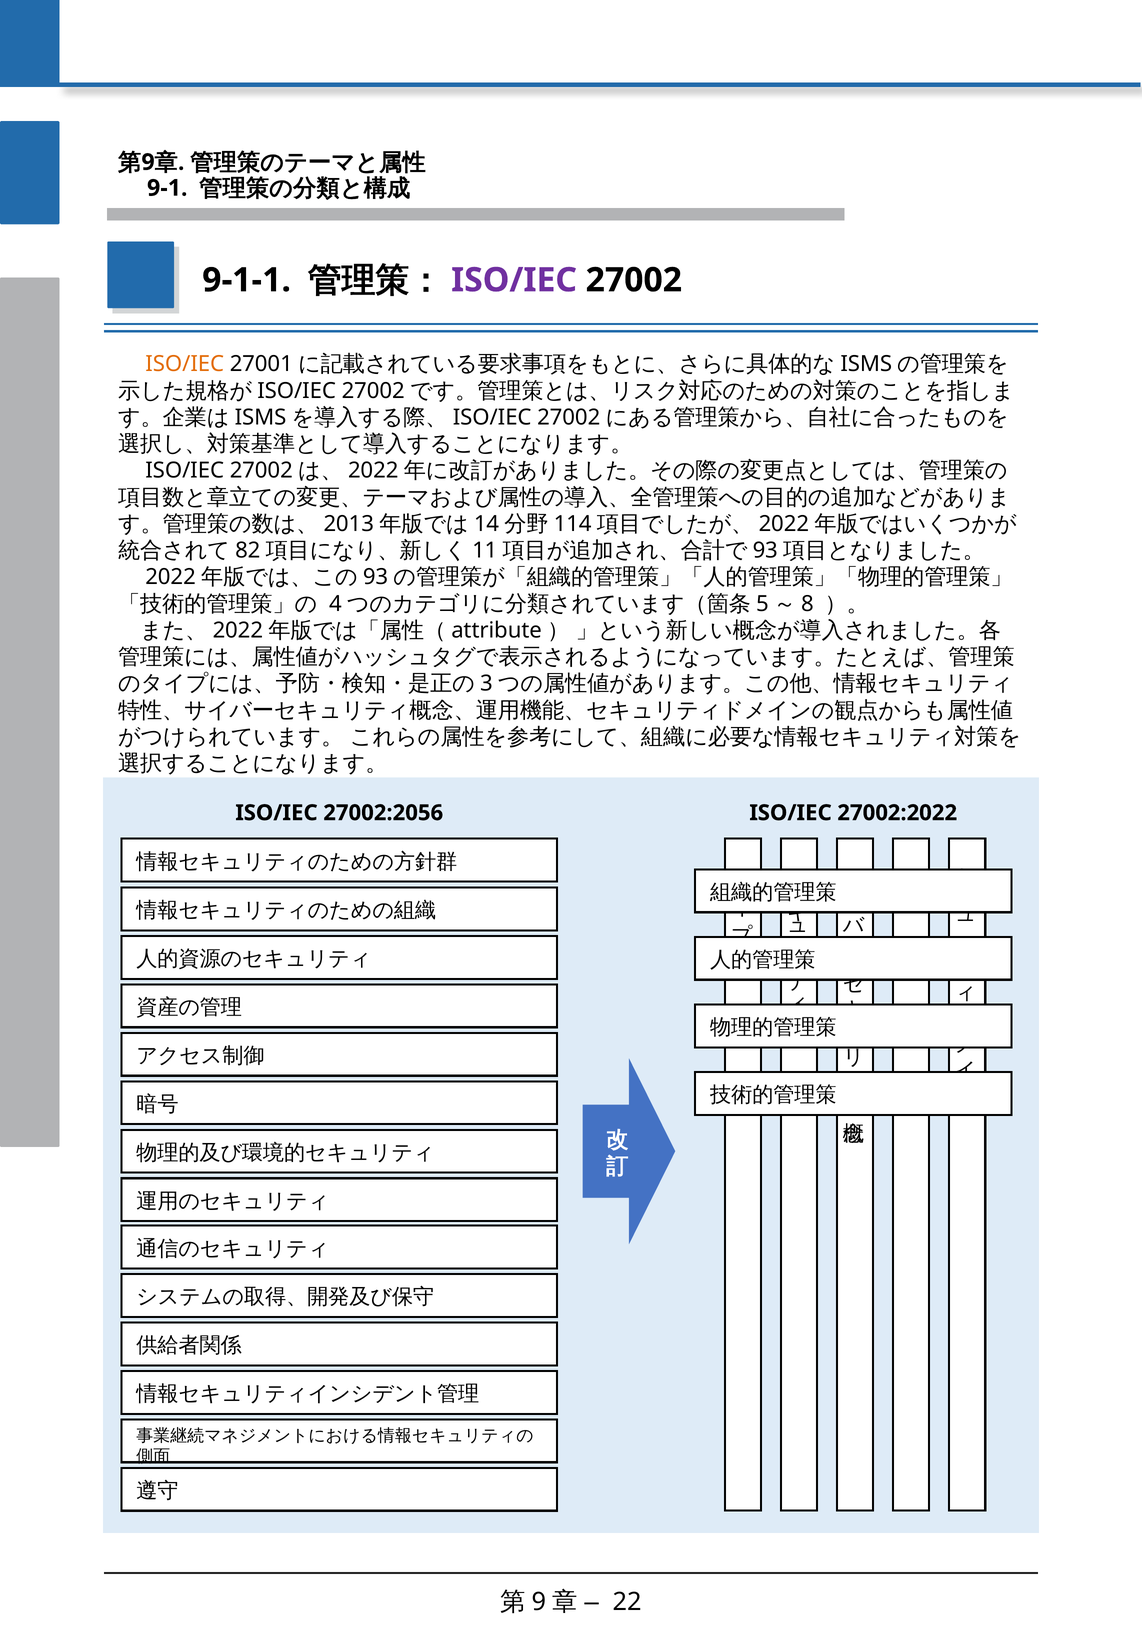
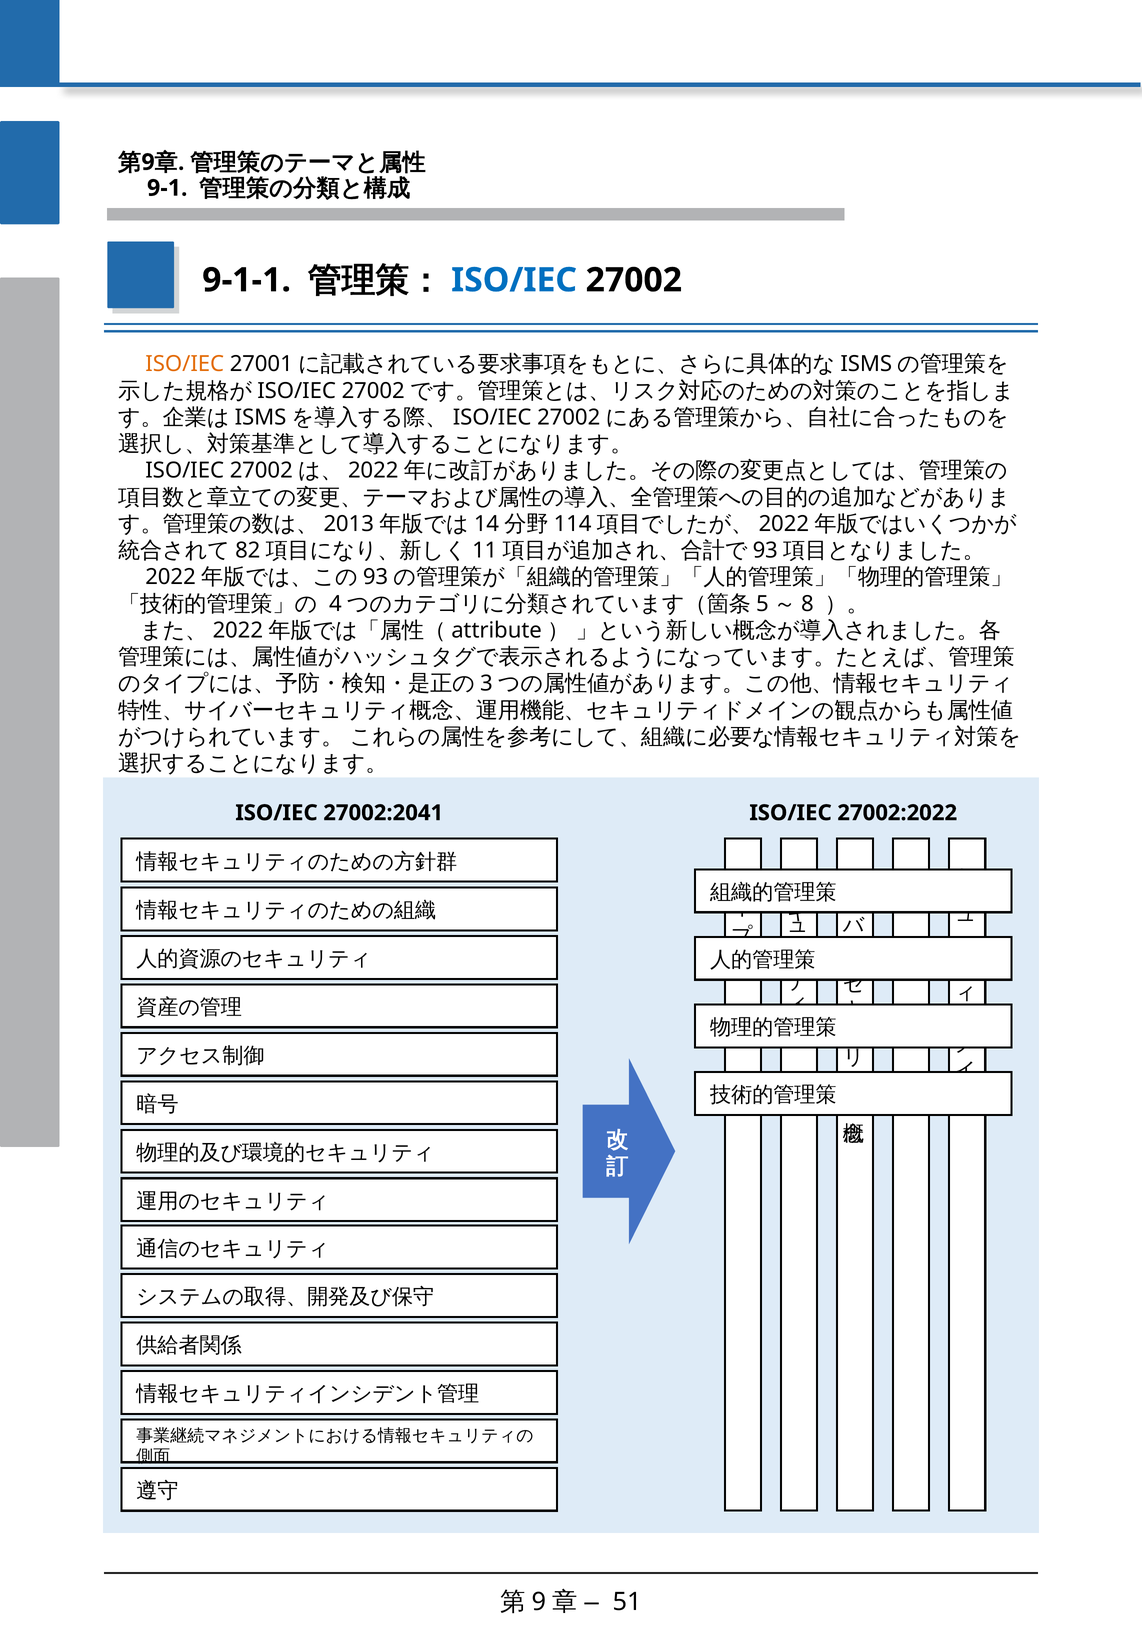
ISO/IEC at (514, 280) colour: purple -> blue
27002:2056: 27002:2056 -> 27002:2041
22: 22 -> 51
